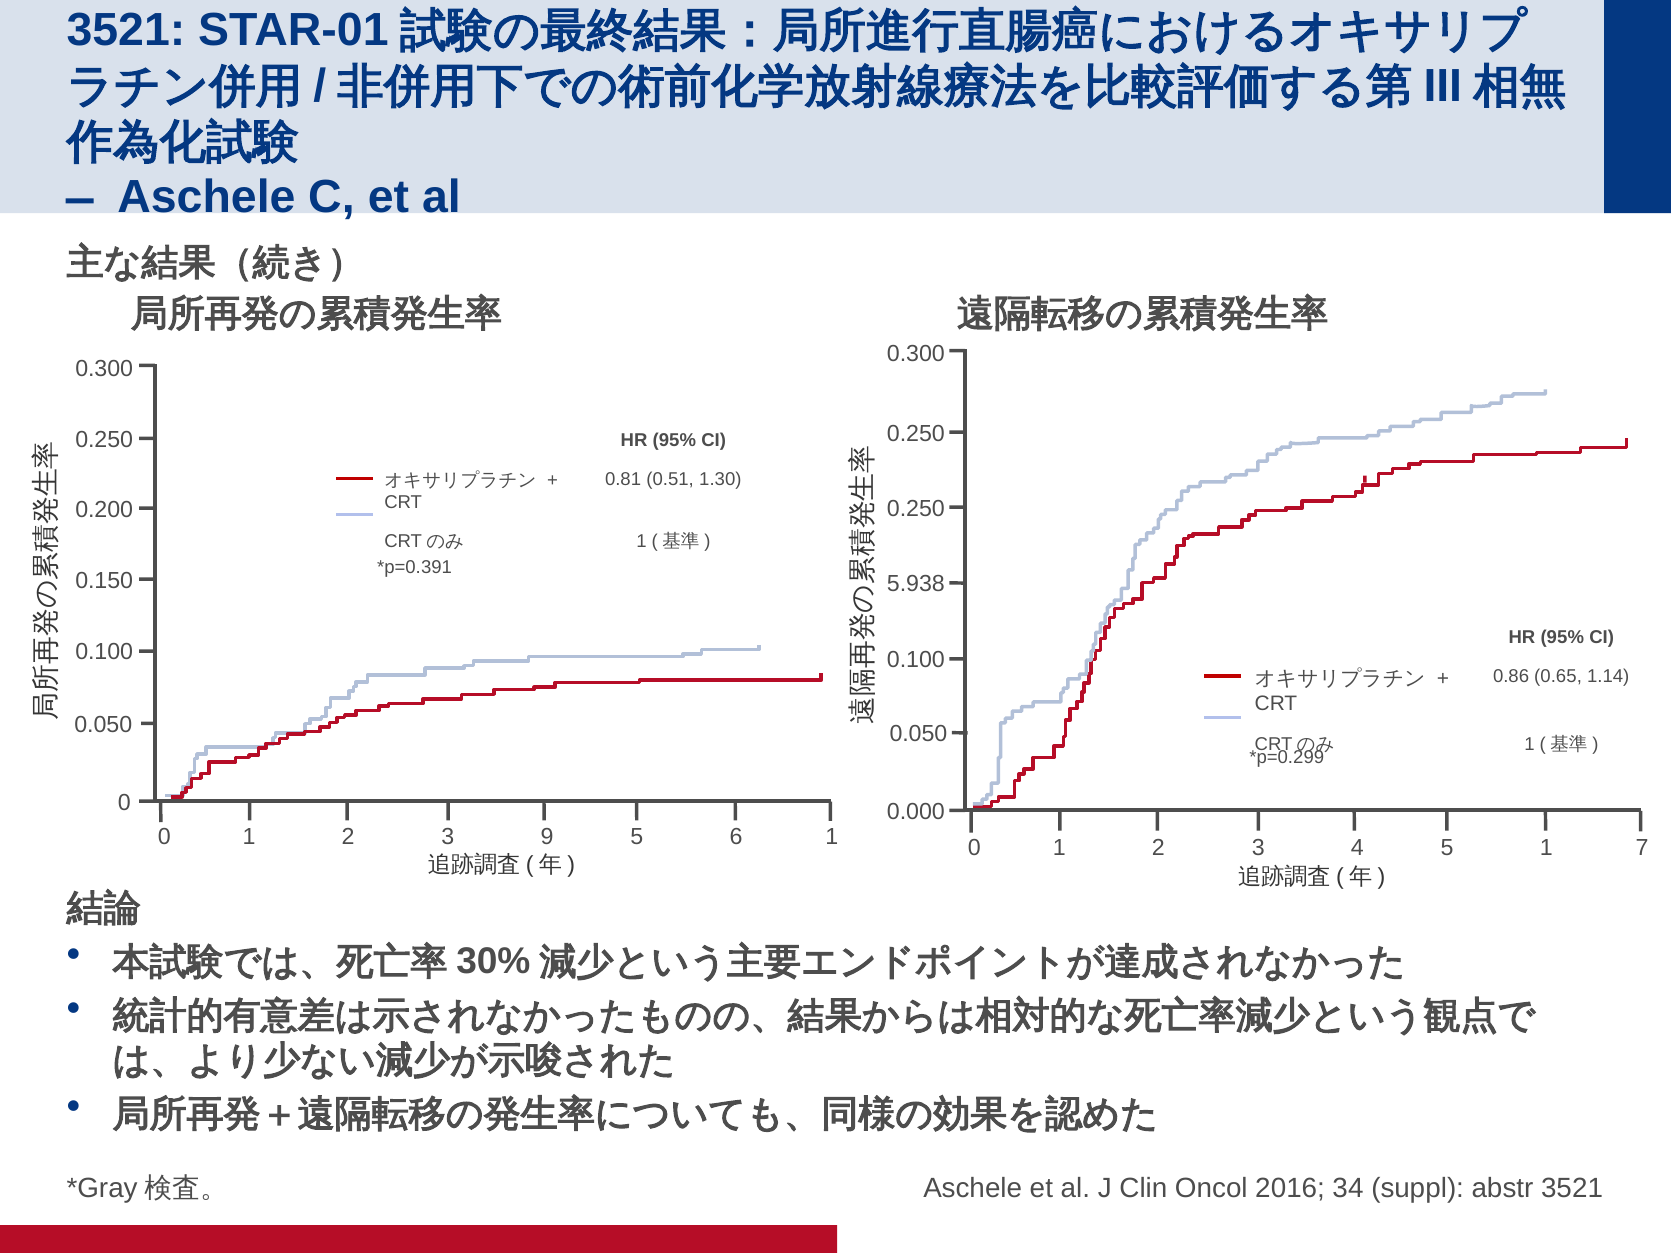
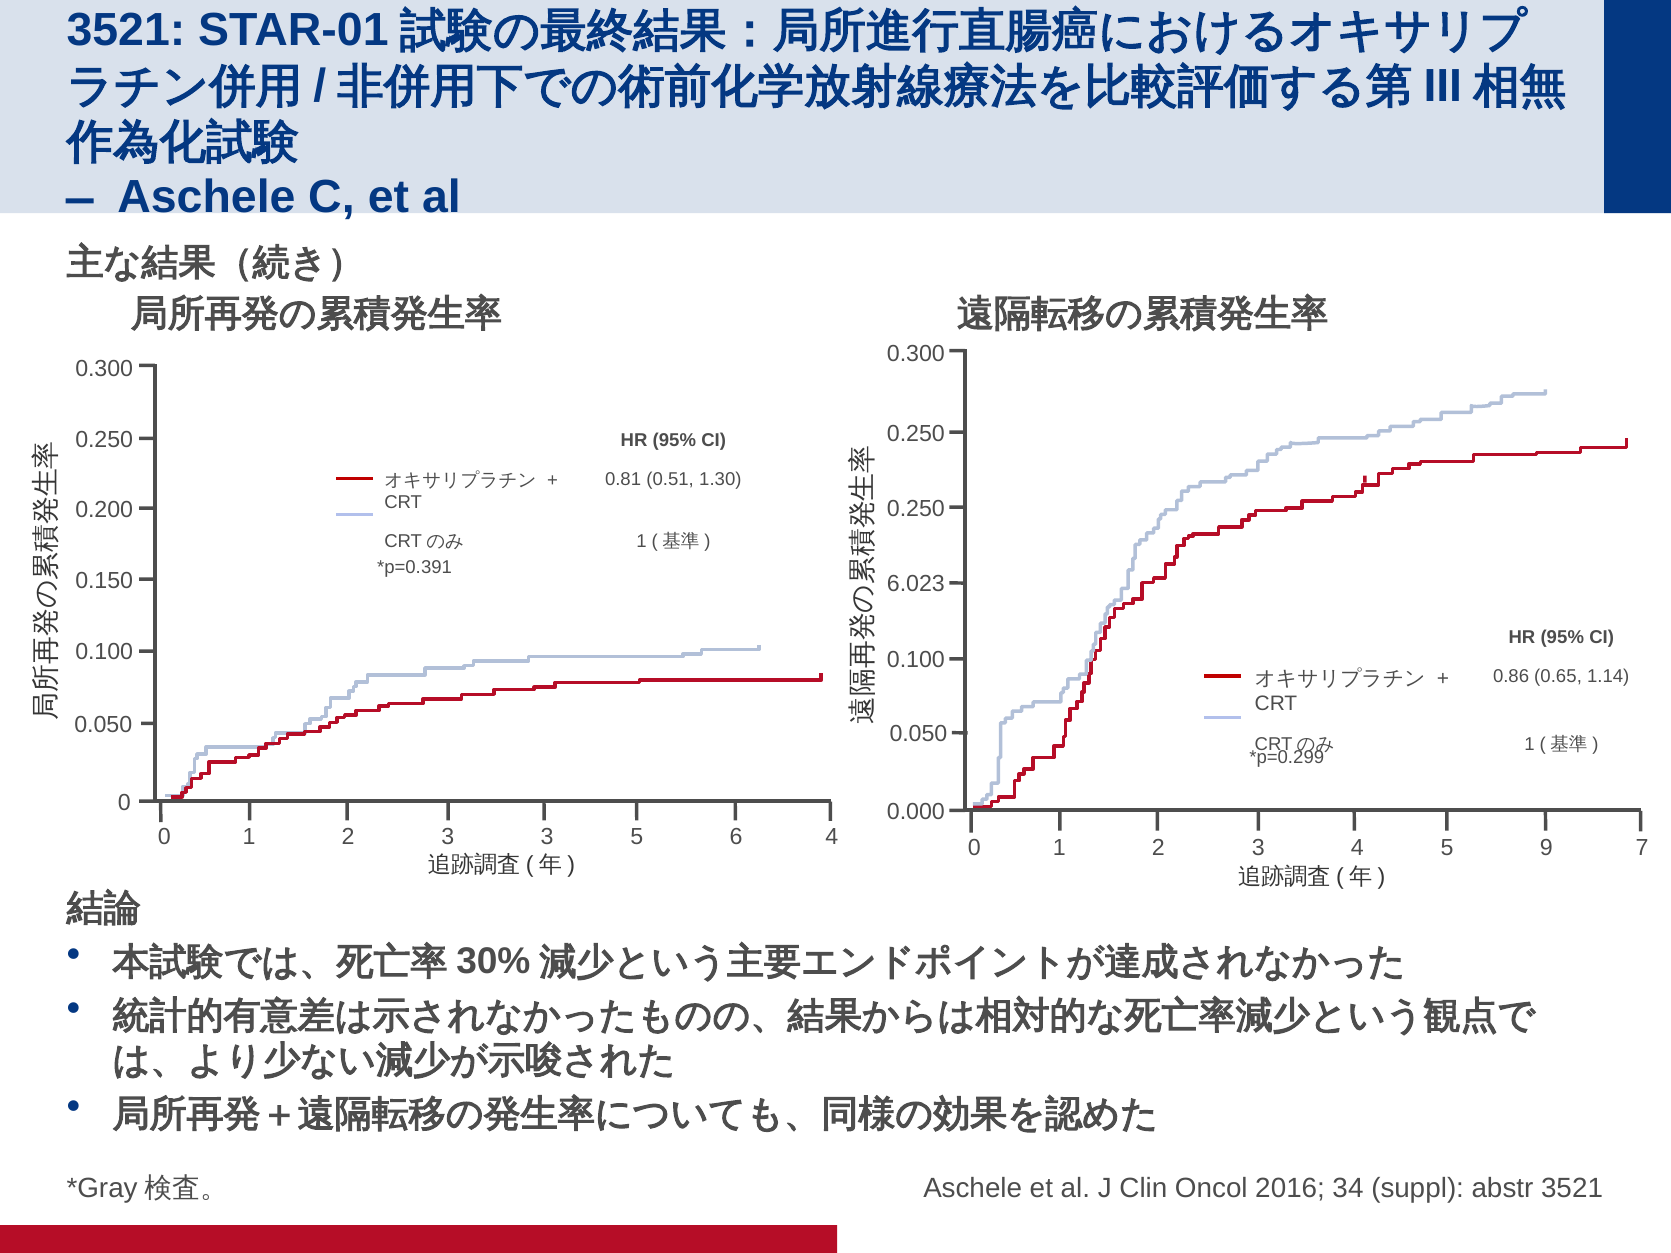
5.938: 5.938 -> 6.023
3 9: 9 -> 3
6 1: 1 -> 4
5 1: 1 -> 9
